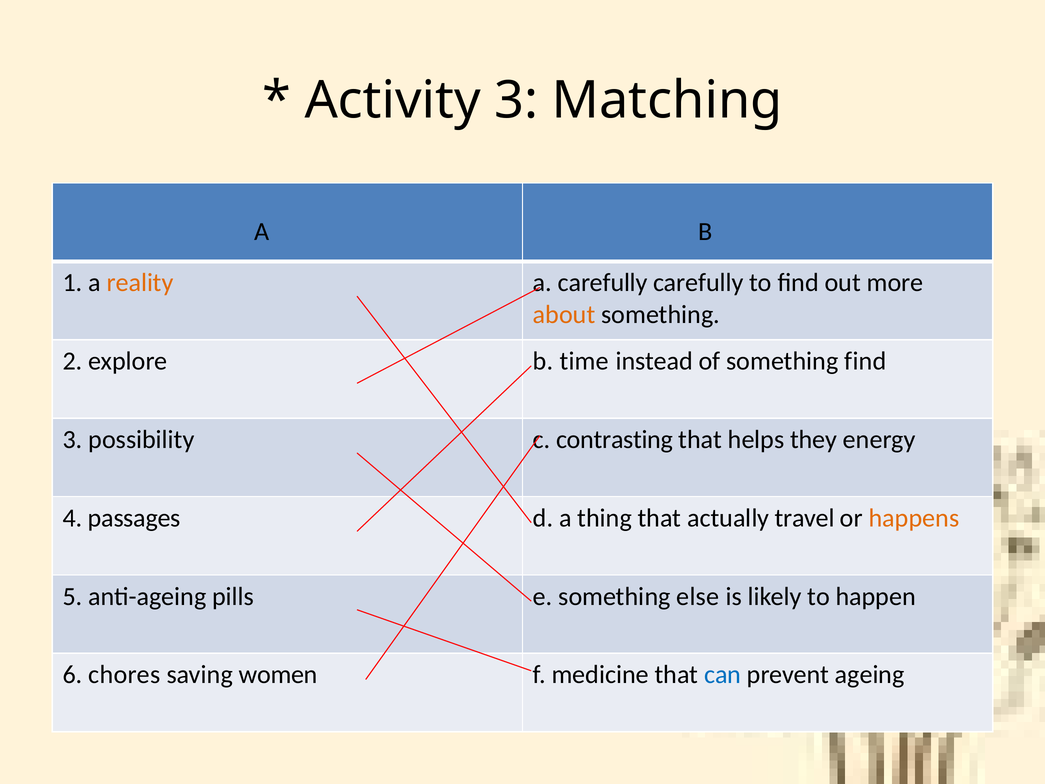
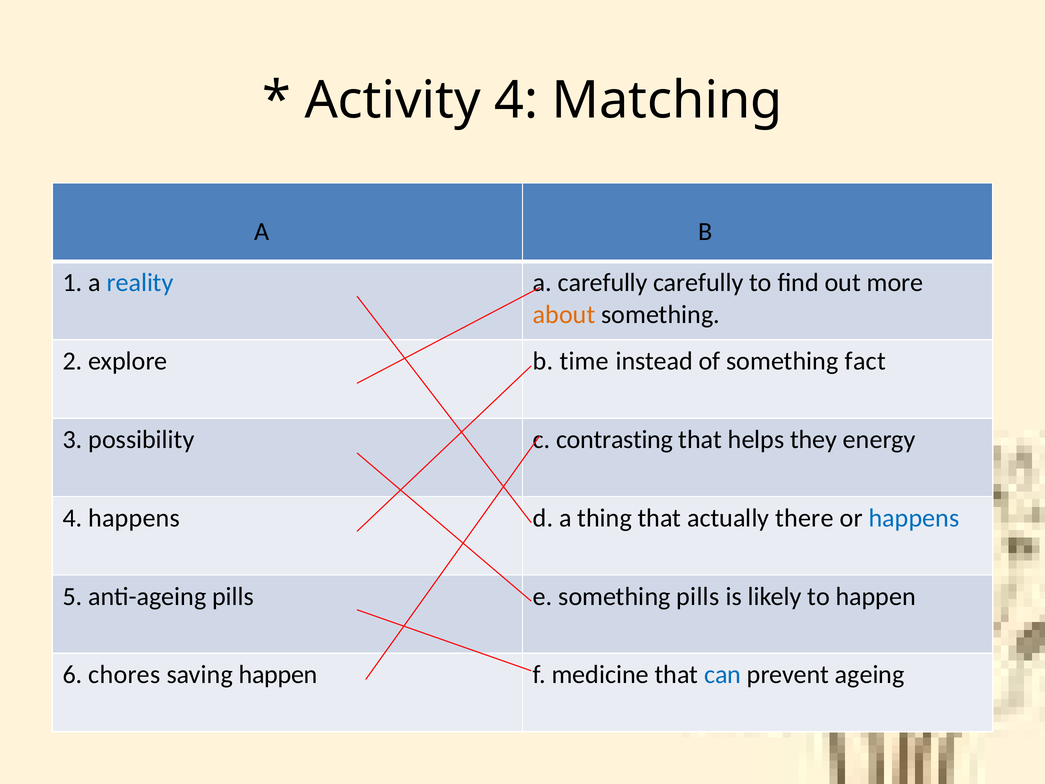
Activity 3: 3 -> 4
reality colour: orange -> blue
something find: find -> fact
4 passages: passages -> happens
travel: travel -> there
happens at (914, 518) colour: orange -> blue
something else: else -> pills
saving women: women -> happen
